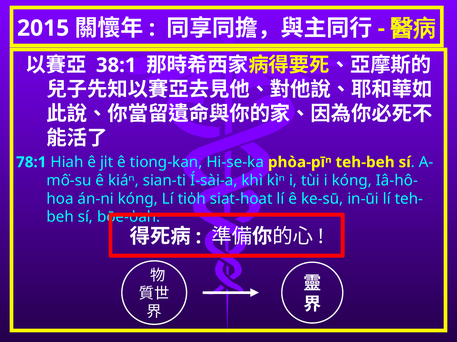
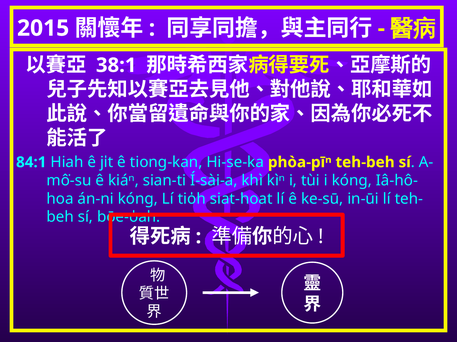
78:1: 78:1 -> 84:1
